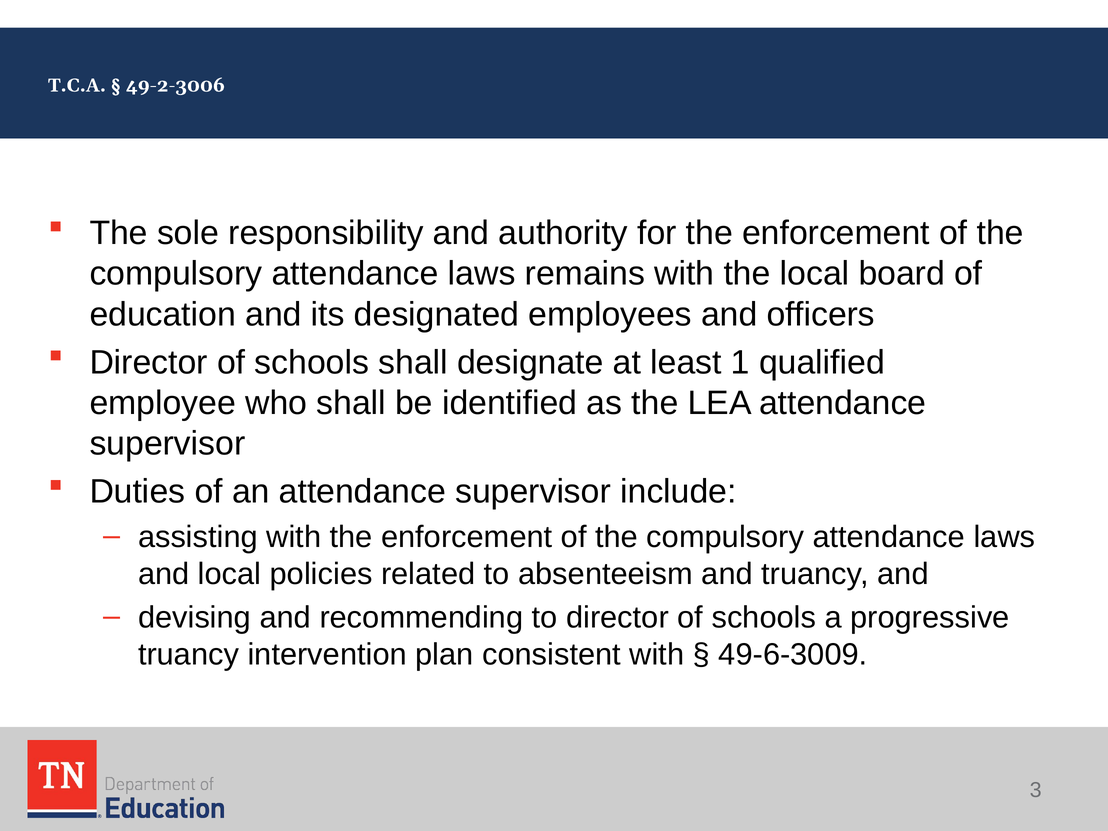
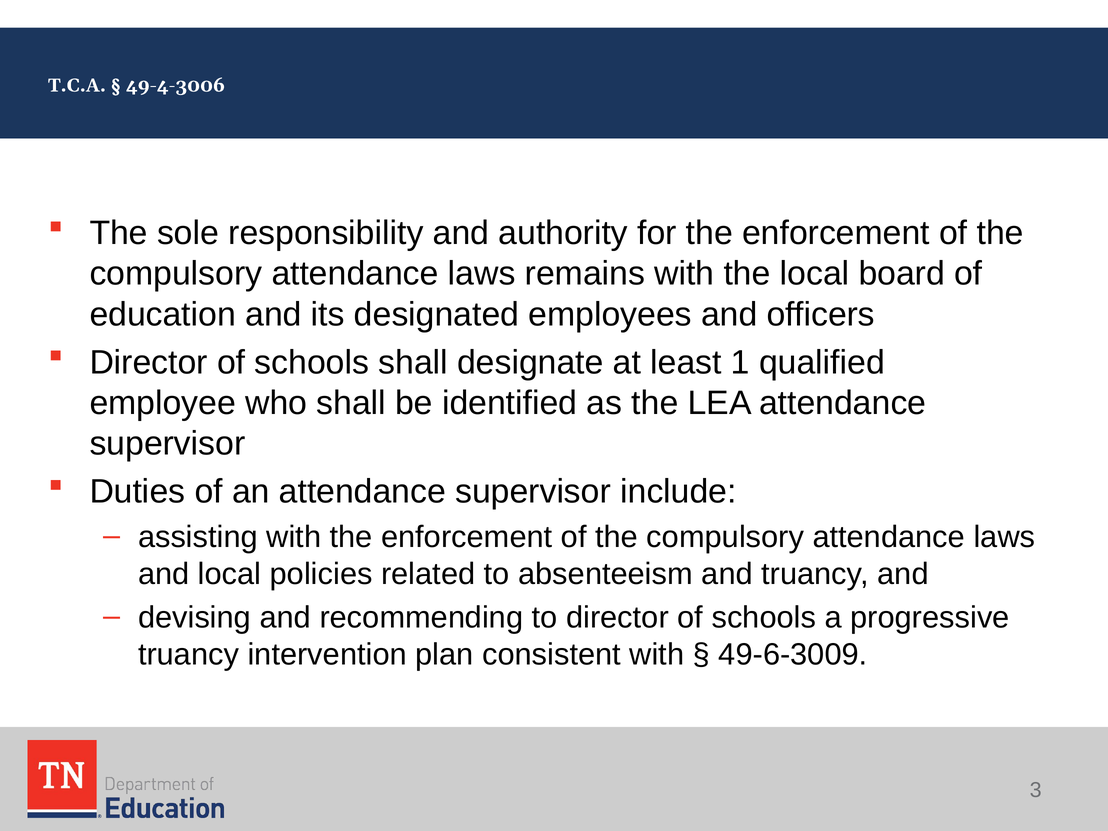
49-2-3006: 49-2-3006 -> 49-4-3006
